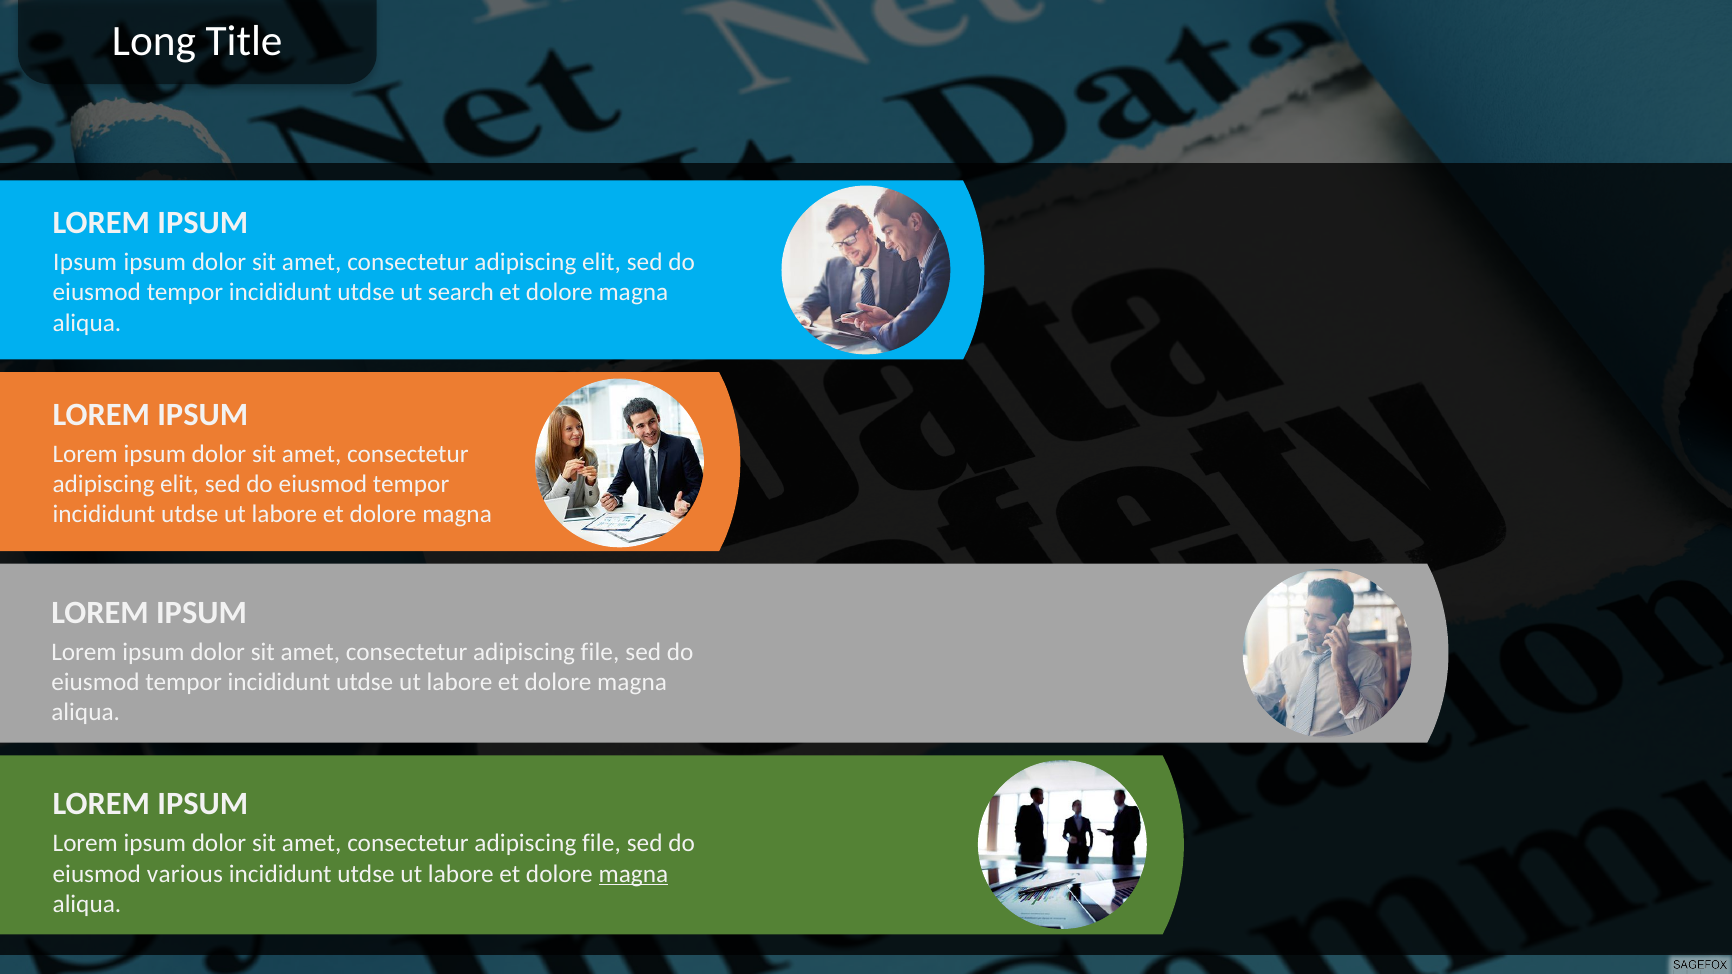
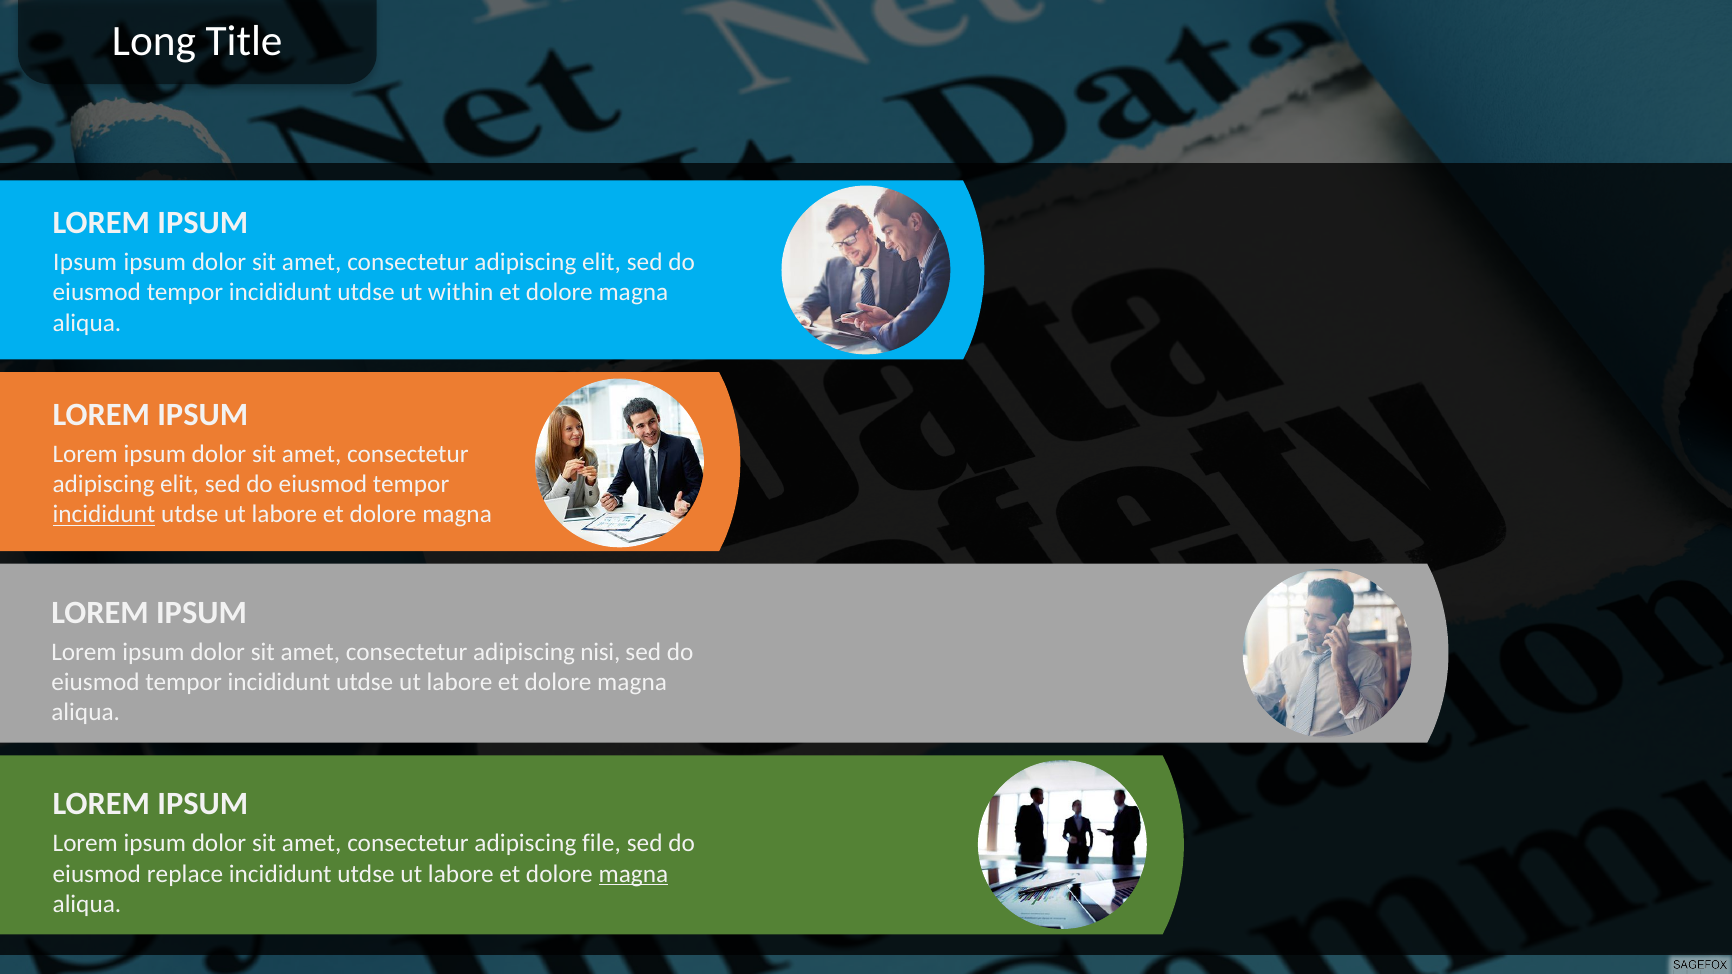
search: search -> within
incididunt at (104, 515) underline: none -> present
file at (600, 652): file -> nisi
various: various -> replace
